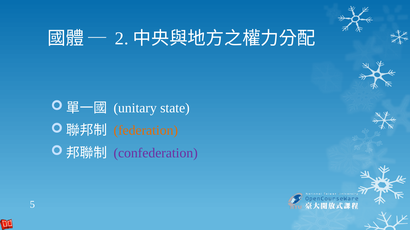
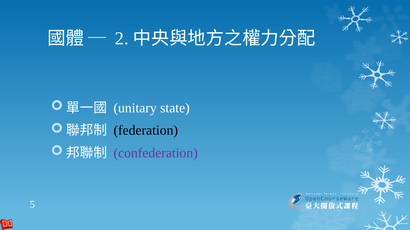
federation colour: orange -> black
